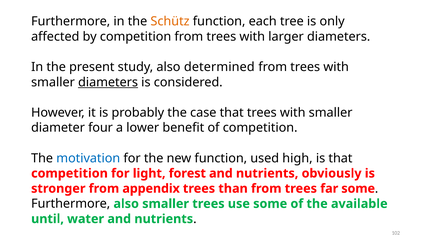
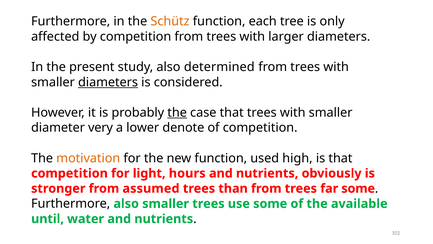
the at (177, 112) underline: none -> present
four: four -> very
benefit: benefit -> denote
motivation colour: blue -> orange
forest: forest -> hours
appendix: appendix -> assumed
